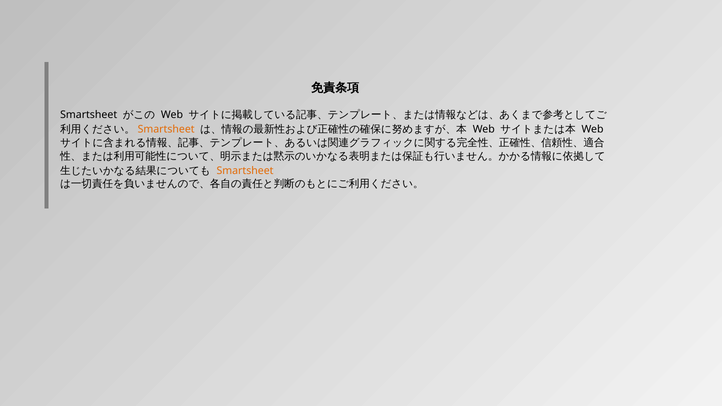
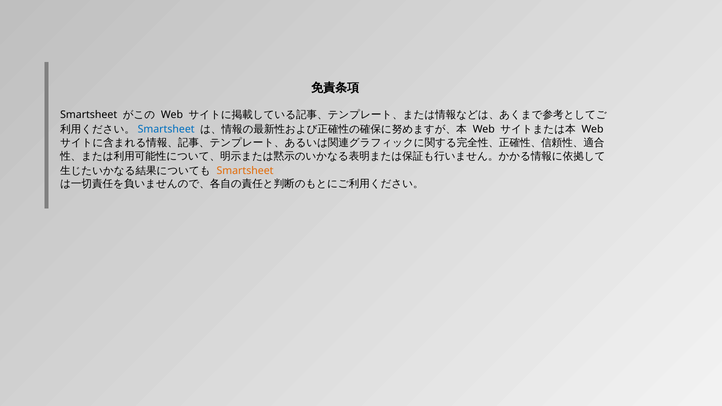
Smartsheet at (166, 129) colour: orange -> blue
